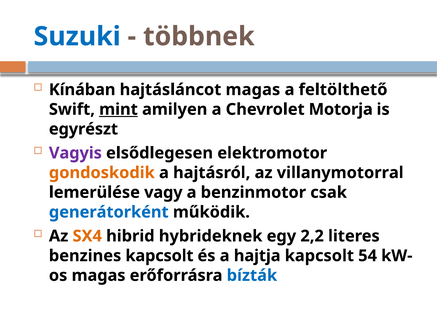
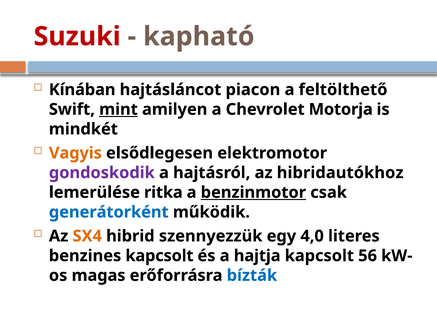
Suzuki colour: blue -> red
többnek: többnek -> kapható
hajtásláncot magas: magas -> piacon
egyrészt: egyrészt -> mindkét
Vagyis colour: purple -> orange
gondoskodik colour: orange -> purple
villanymotorral: villanymotorral -> hibridautókhoz
vagy: vagy -> ritka
benzinmotor underline: none -> present
hybrideknek: hybrideknek -> szennyezzük
2,2: 2,2 -> 4,0
54: 54 -> 56
